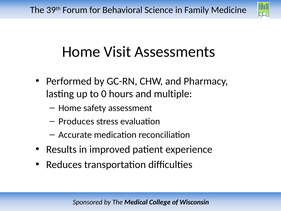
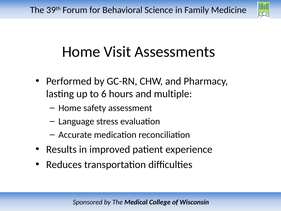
0: 0 -> 6
Produces: Produces -> Language
